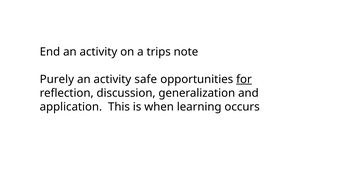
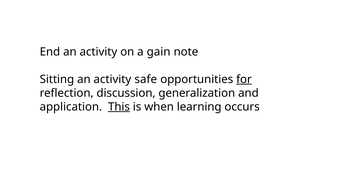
trips: trips -> gain
Purely: Purely -> Sitting
This underline: none -> present
